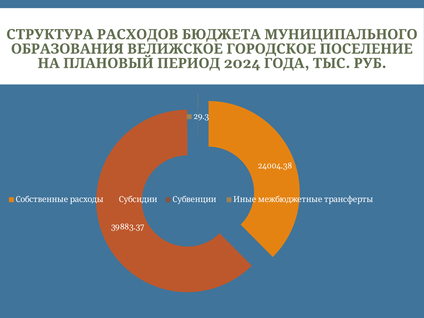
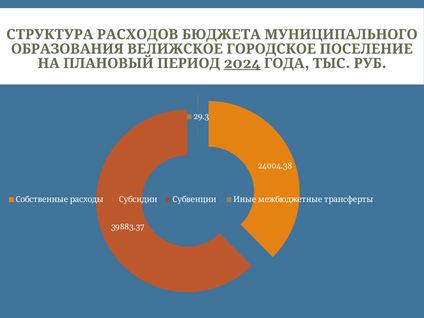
2024 underline: none -> present
